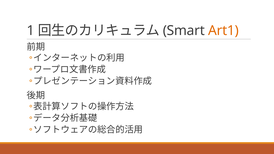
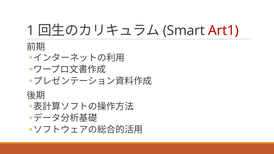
Art1 colour: orange -> red
